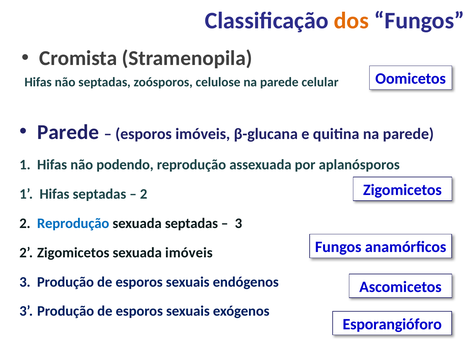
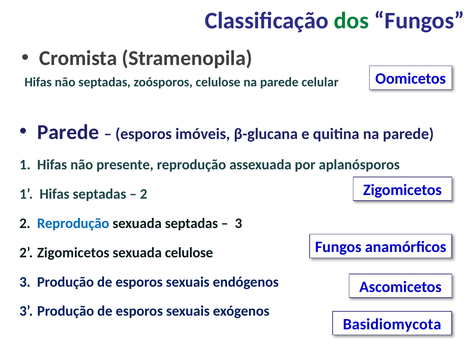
dos colour: orange -> green
podendo: podendo -> presente
sexuada imóveis: imóveis -> celulose
Esporangióforo: Esporangióforo -> Basidiomycota
